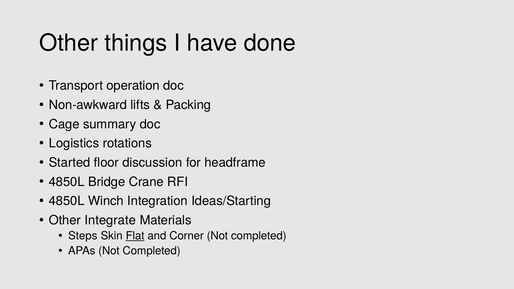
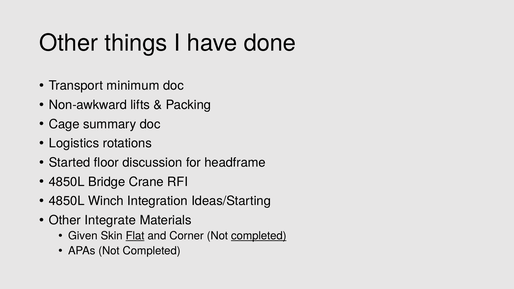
operation: operation -> minimum
Steps: Steps -> Given
completed at (259, 236) underline: none -> present
